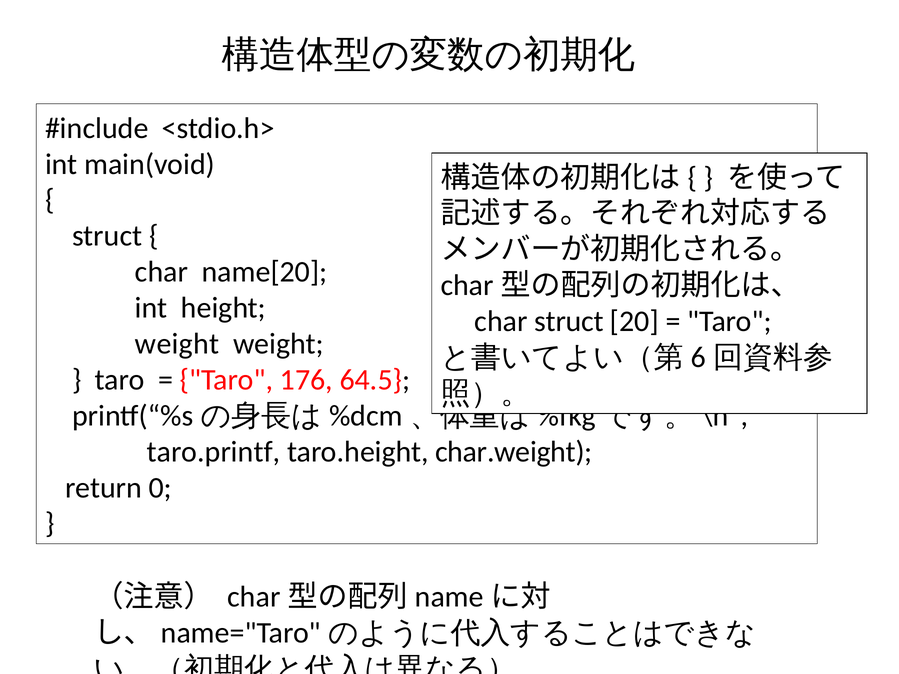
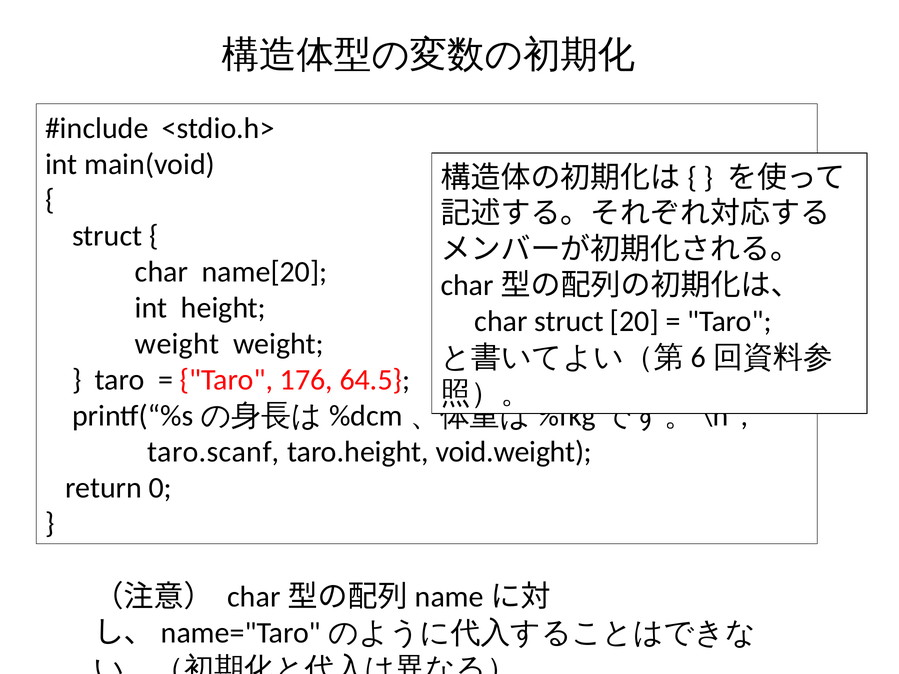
taro.printf: taro.printf -> taro.scanf
char.weight: char.weight -> void.weight
